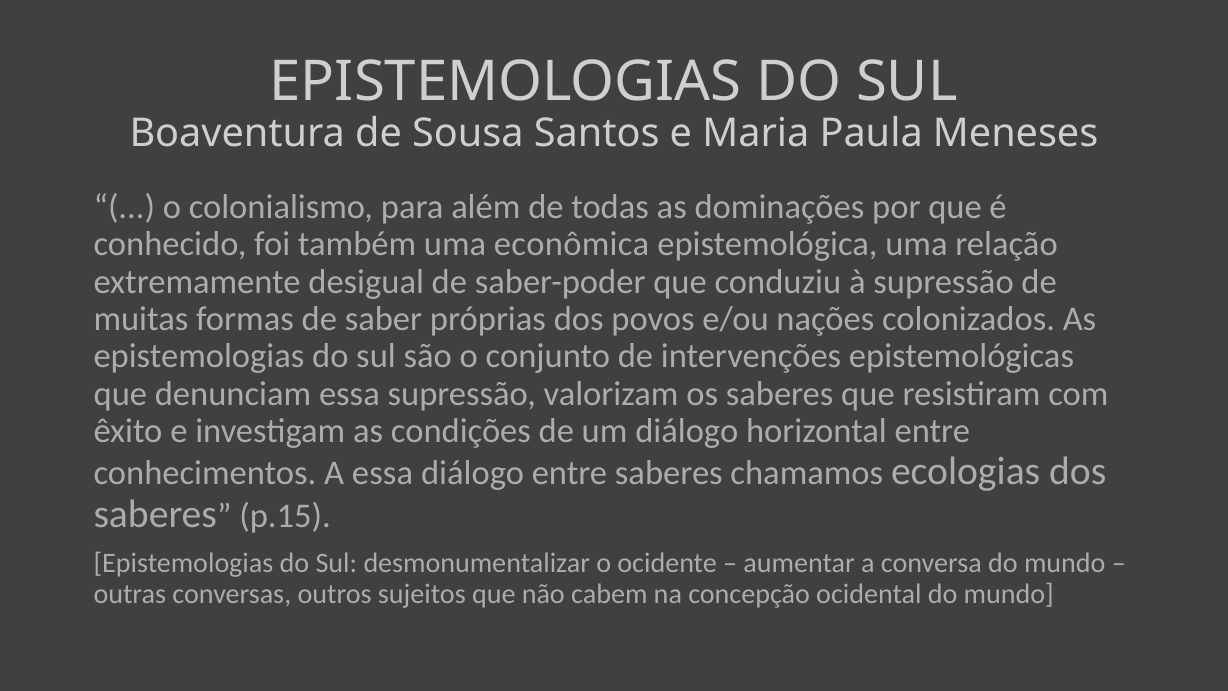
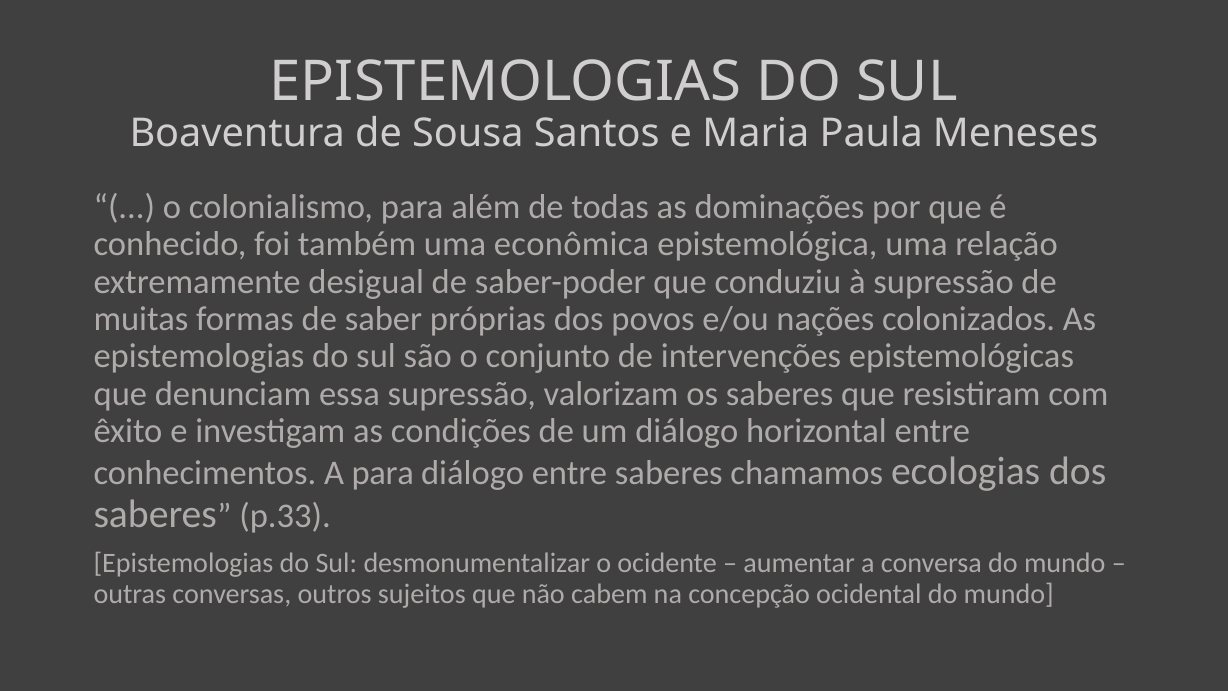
A essa: essa -> para
p.15: p.15 -> p.33
